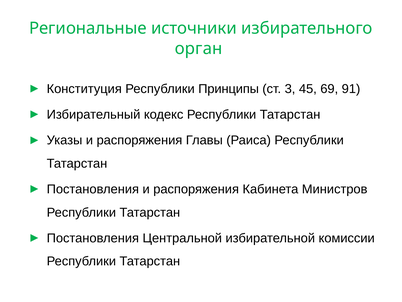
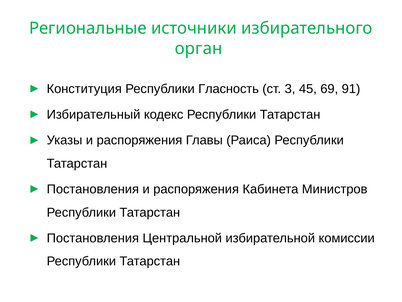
Принципы: Принципы -> Гласность
